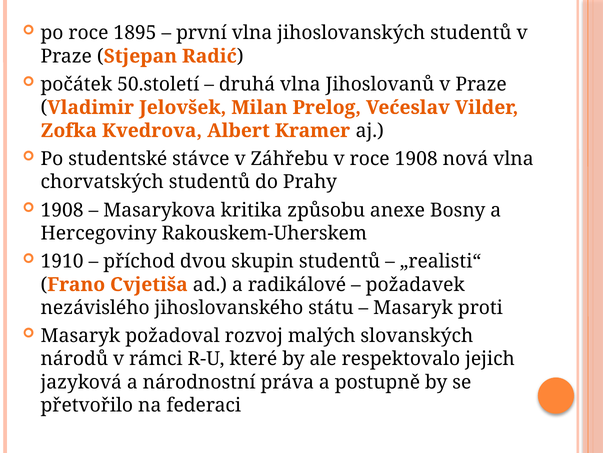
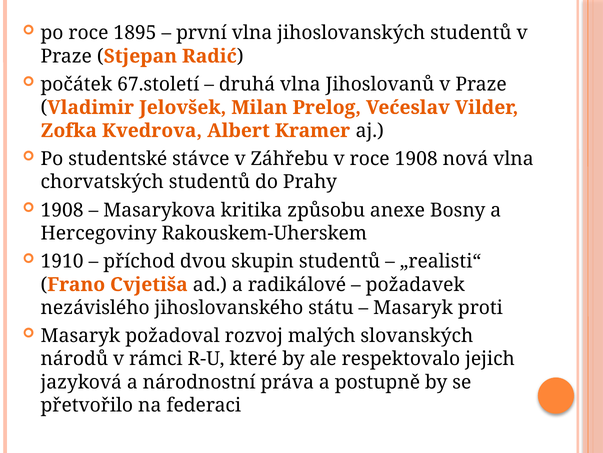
50.století: 50.století -> 67.století
